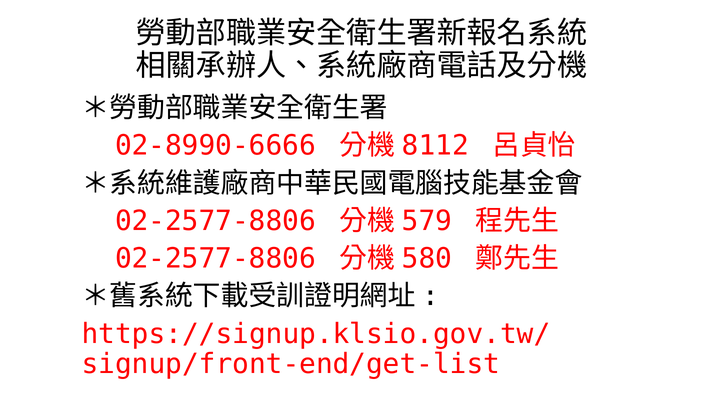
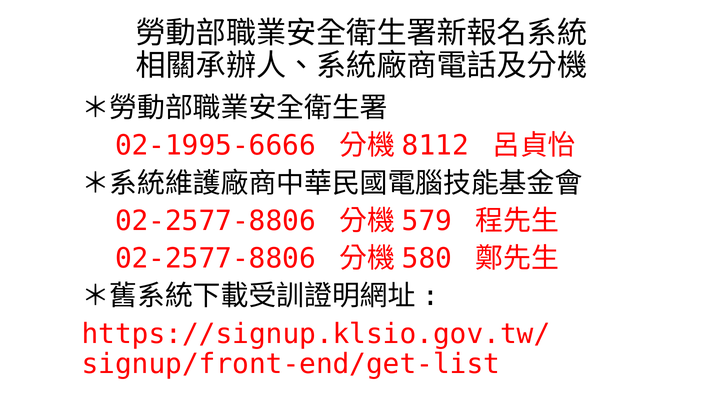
02-8990-6666: 02-8990-6666 -> 02-1995-6666
